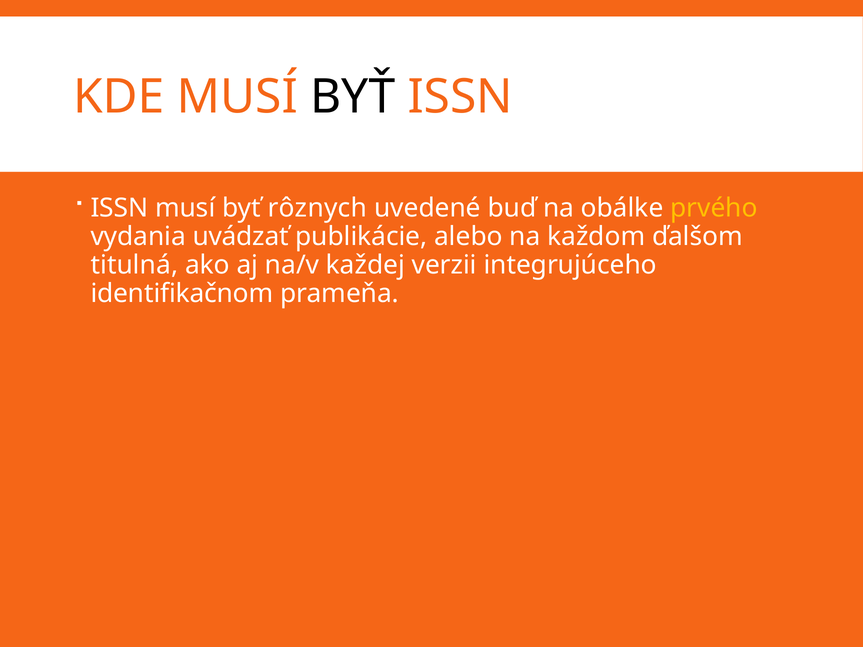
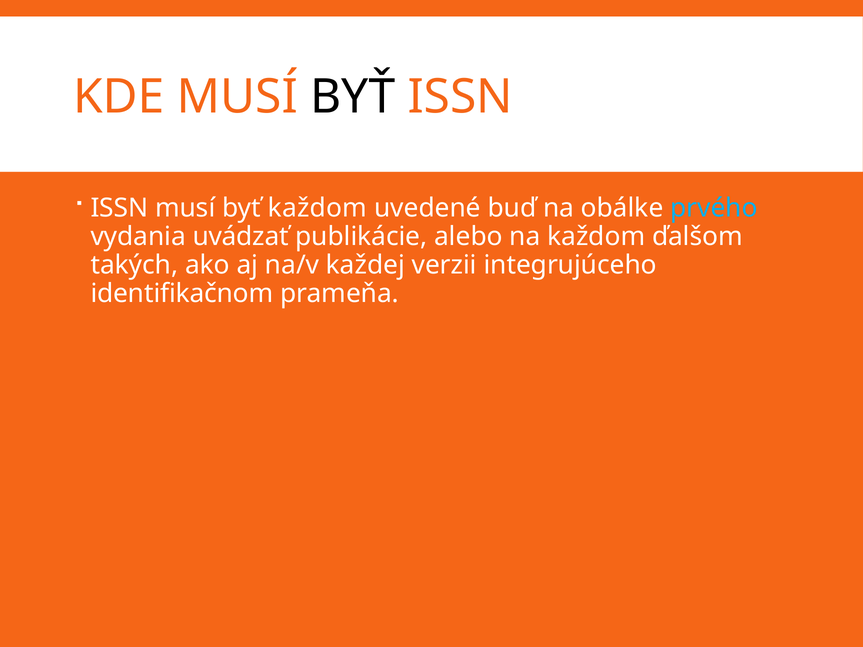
byť rôznych: rôznych -> každom
prvého colour: yellow -> light blue
titulná: titulná -> takých
